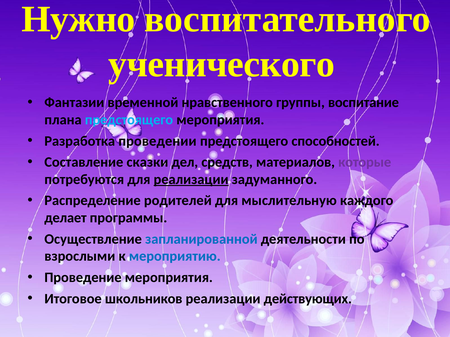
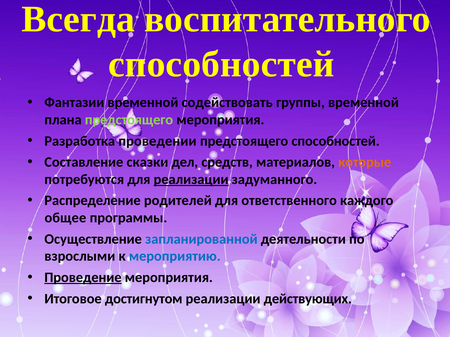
Нужно: Нужно -> Всегда
ученического at (222, 64): ученического -> способностей
нравственного: нравственного -> содействовать
группы воспитание: воспитание -> временной
предстоящего at (129, 120) colour: light blue -> light green
которые colour: purple -> orange
мыслительную: мыслительную -> ответственного
делает: делает -> общее
Проведение underline: none -> present
школьников: школьников -> достигнутом
